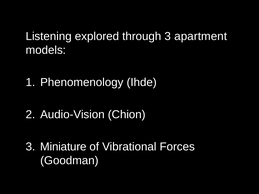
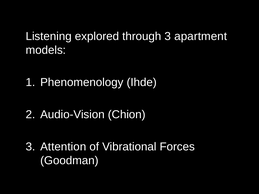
Miniature: Miniature -> Attention
